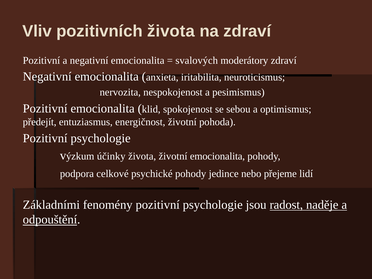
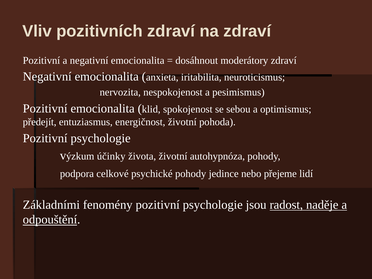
pozitivních života: života -> zdraví
svalových: svalových -> dosáhnout
životní emocionalita: emocionalita -> autohypnóza
